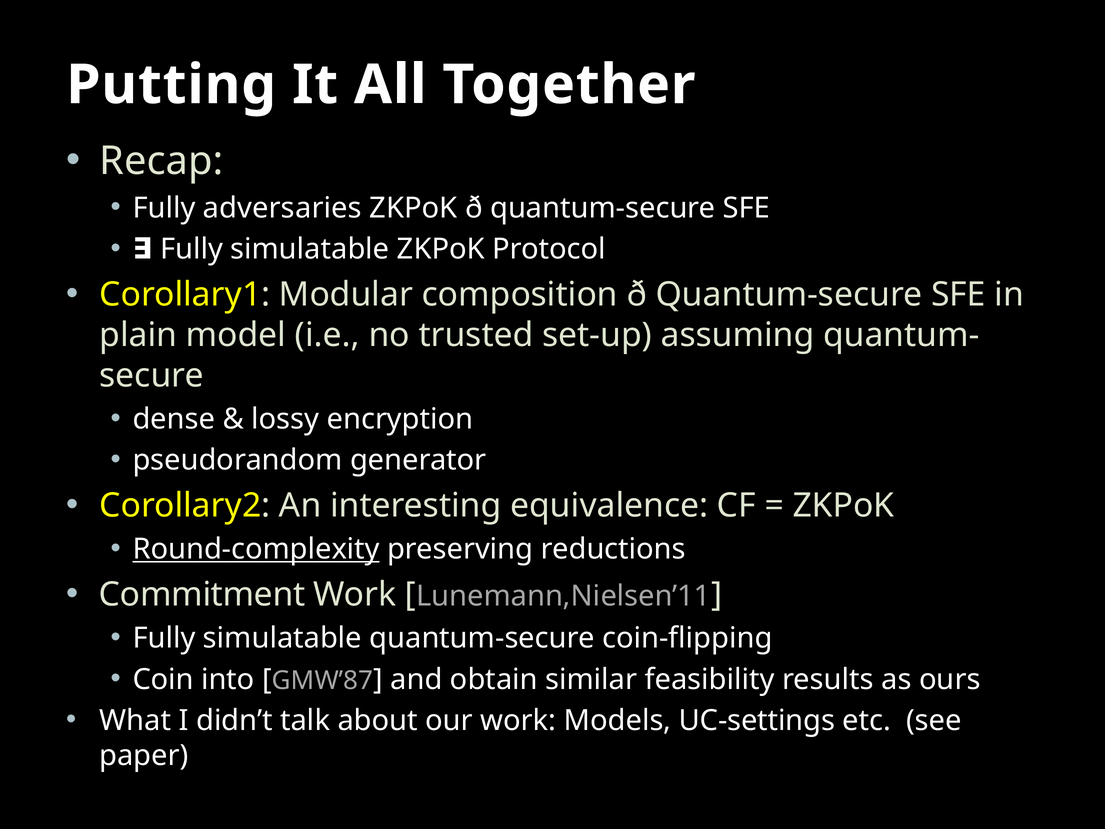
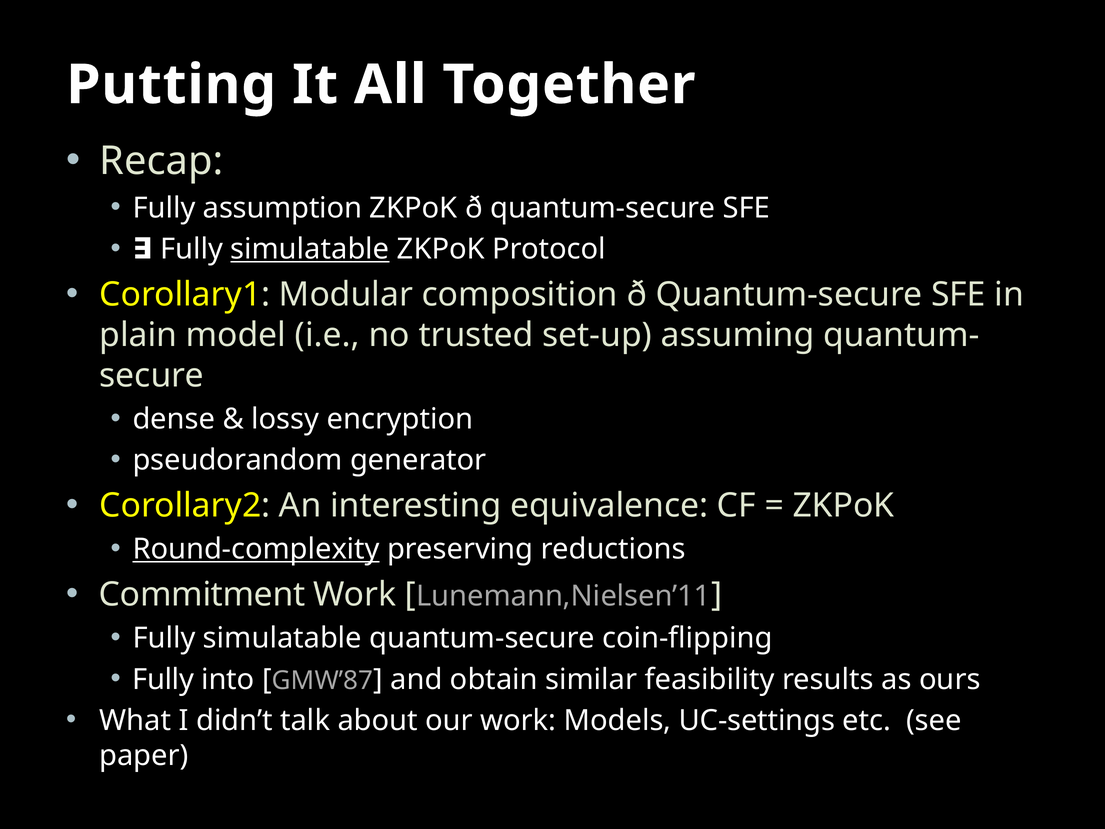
adversaries: adversaries -> assumption
simulatable at (310, 249) underline: none -> present
Coin at (163, 679): Coin -> Fully
